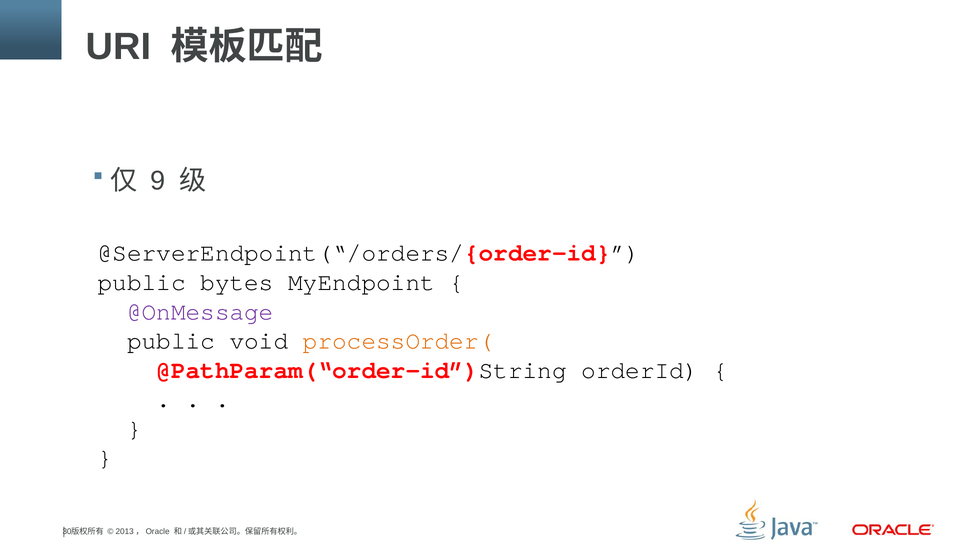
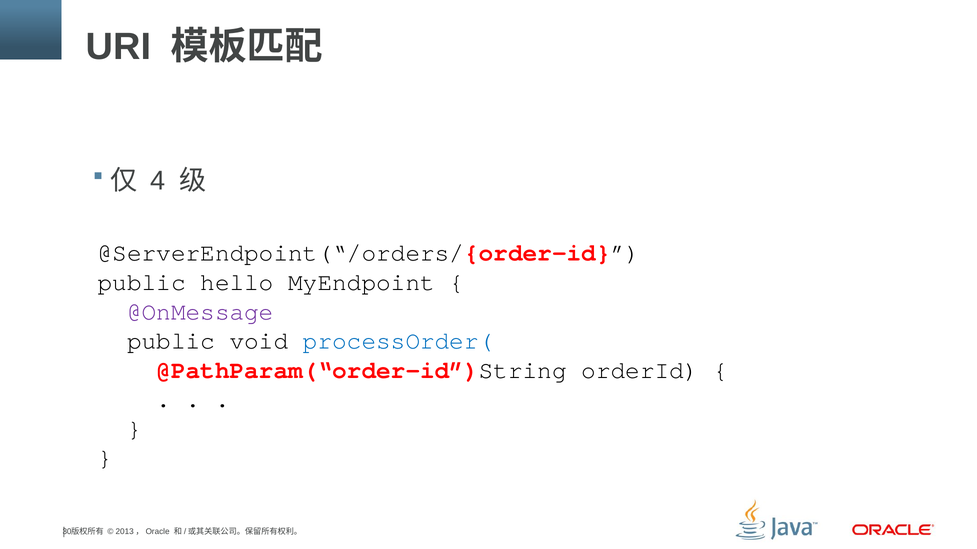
9: 9 -> 4
bytes: bytes -> hello
processOrder( colour: orange -> blue
